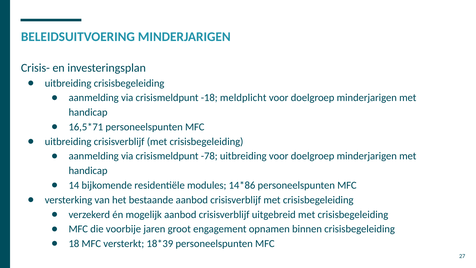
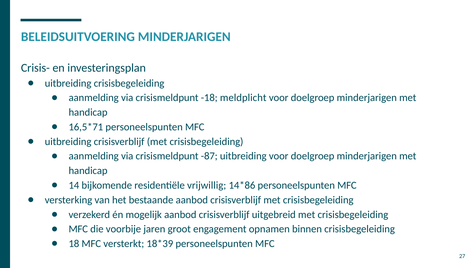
-78: -78 -> -87
modules: modules -> vrijwillig
